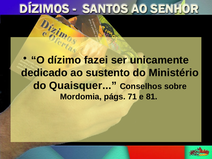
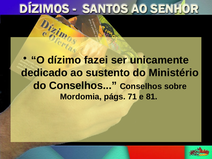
do Quaisquer: Quaisquer -> Conselhos
